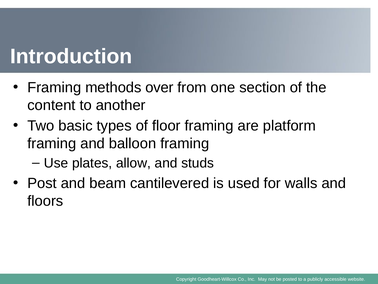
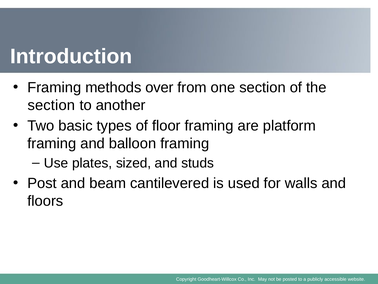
content at (51, 105): content -> section
allow: allow -> sized
